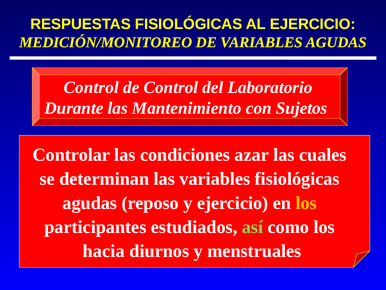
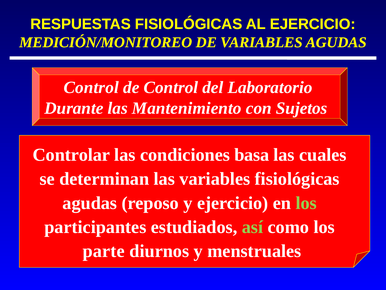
azar: azar -> basa
los at (306, 203) colour: yellow -> light green
hacia: hacia -> parte
